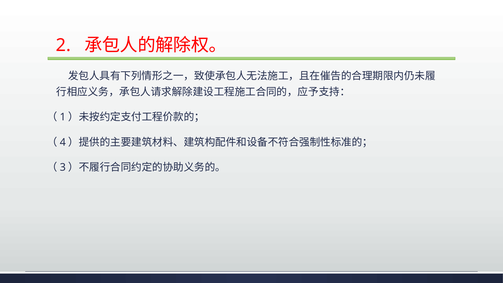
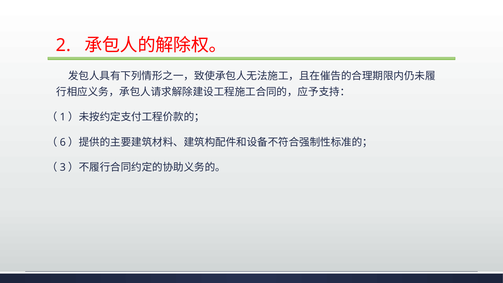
4: 4 -> 6
